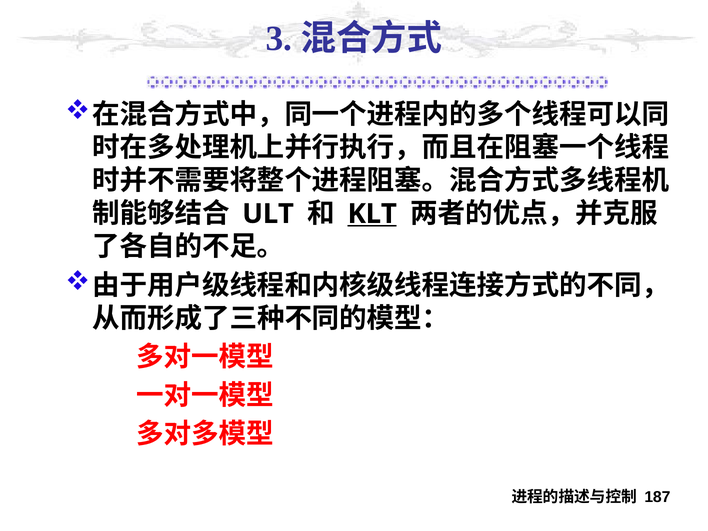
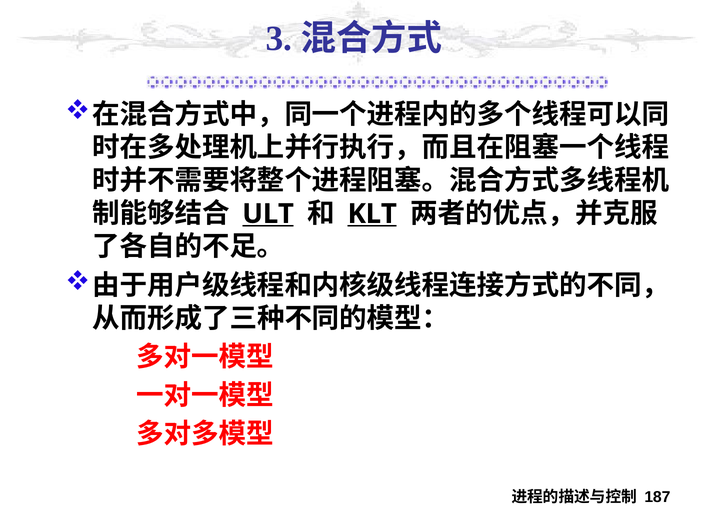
ULT underline: none -> present
